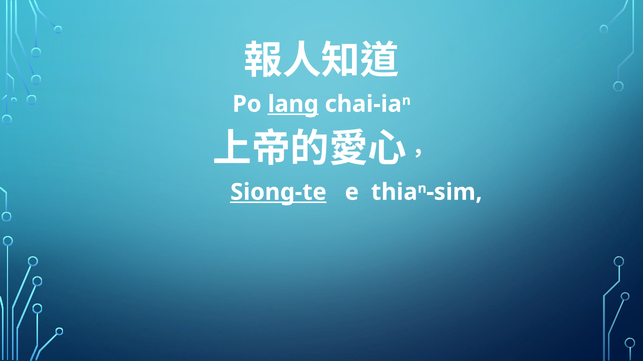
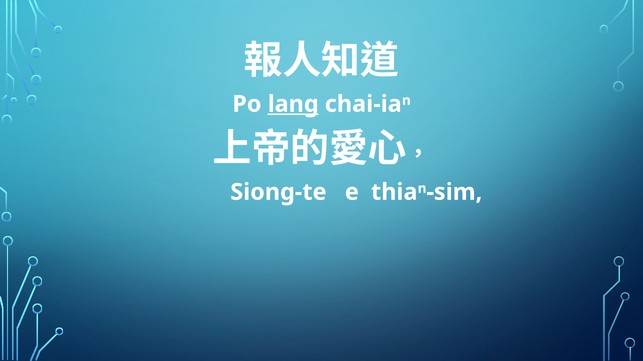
Siong-te underline: present -> none
